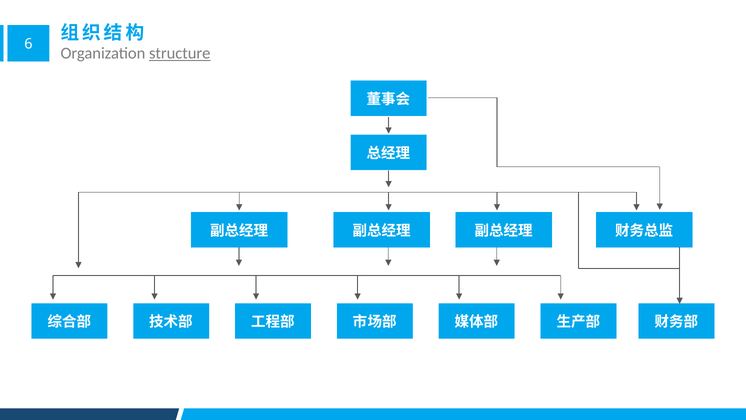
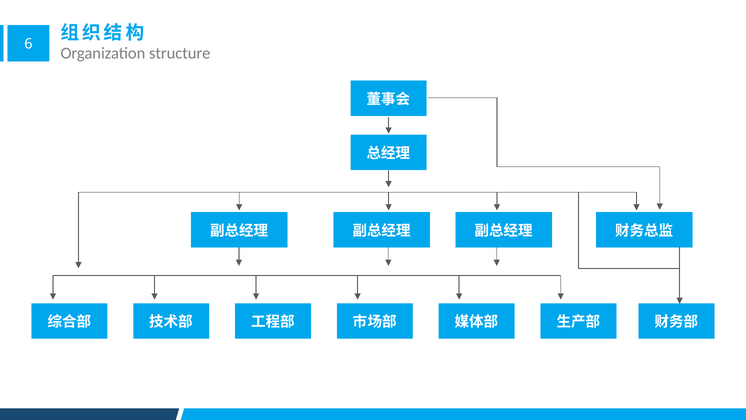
structure underline: present -> none
